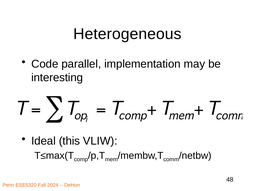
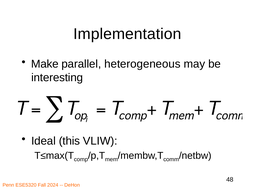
Heterogeneous: Heterogeneous -> Implementation
Code: Code -> Make
implementation: implementation -> heterogeneous
